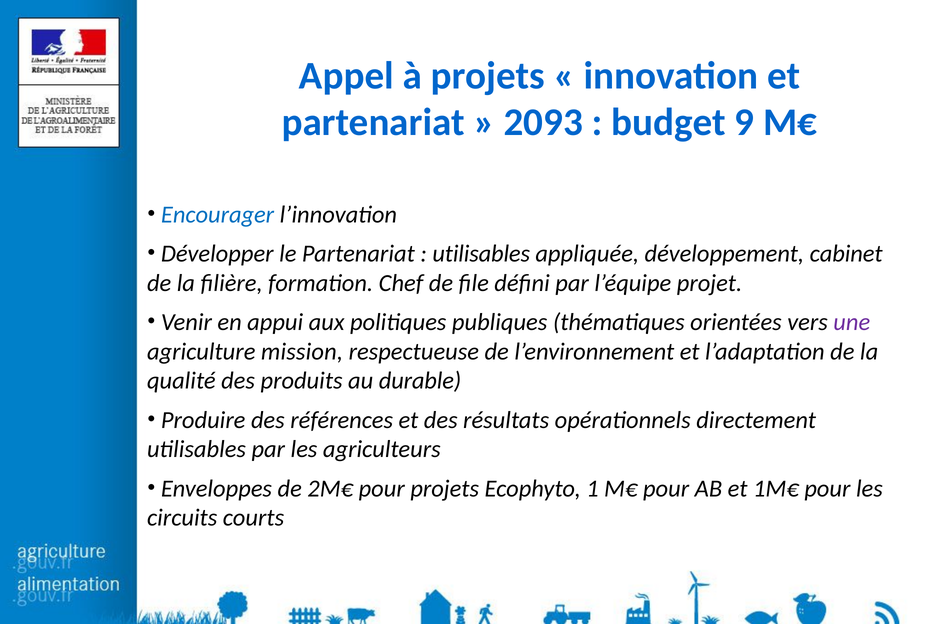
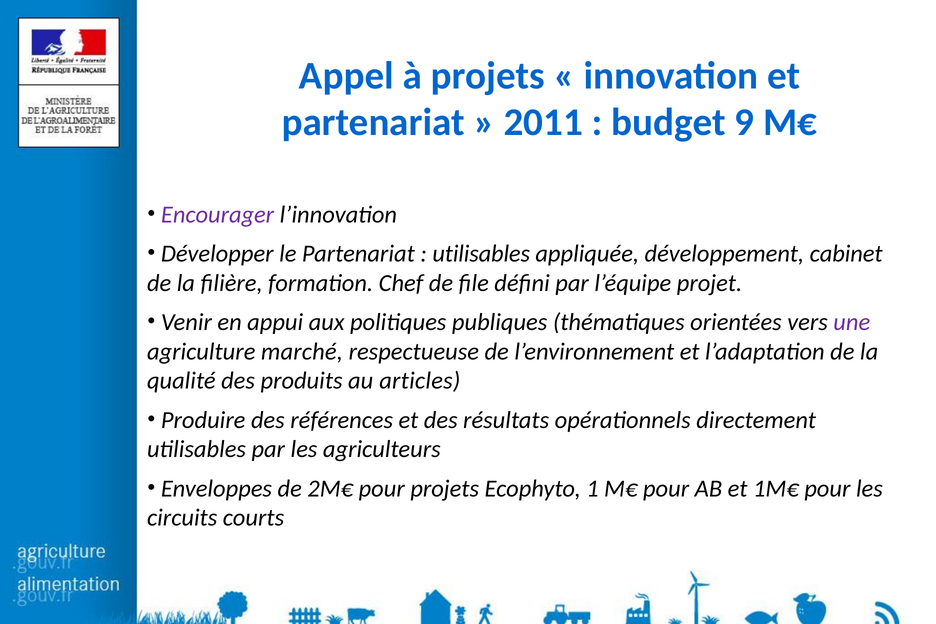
2093: 2093 -> 2011
Encourager colour: blue -> purple
mission: mission -> marché
durable: durable -> articles
